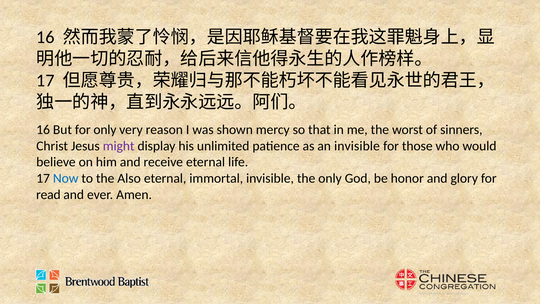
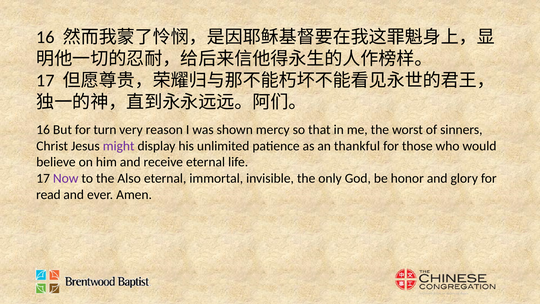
for only: only -> turn
an invisible: invisible -> thankful
Now colour: blue -> purple
